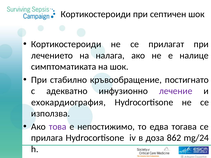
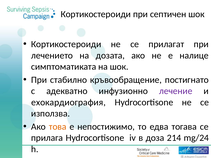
налага: налага -> дозата
това colour: purple -> orange
862: 862 -> 214
